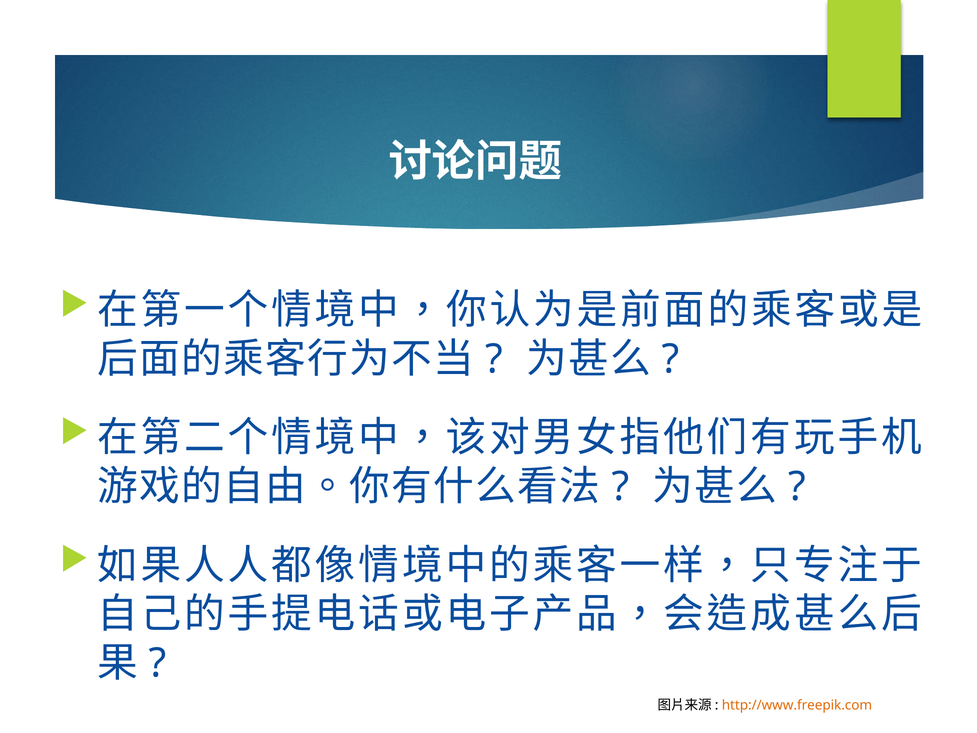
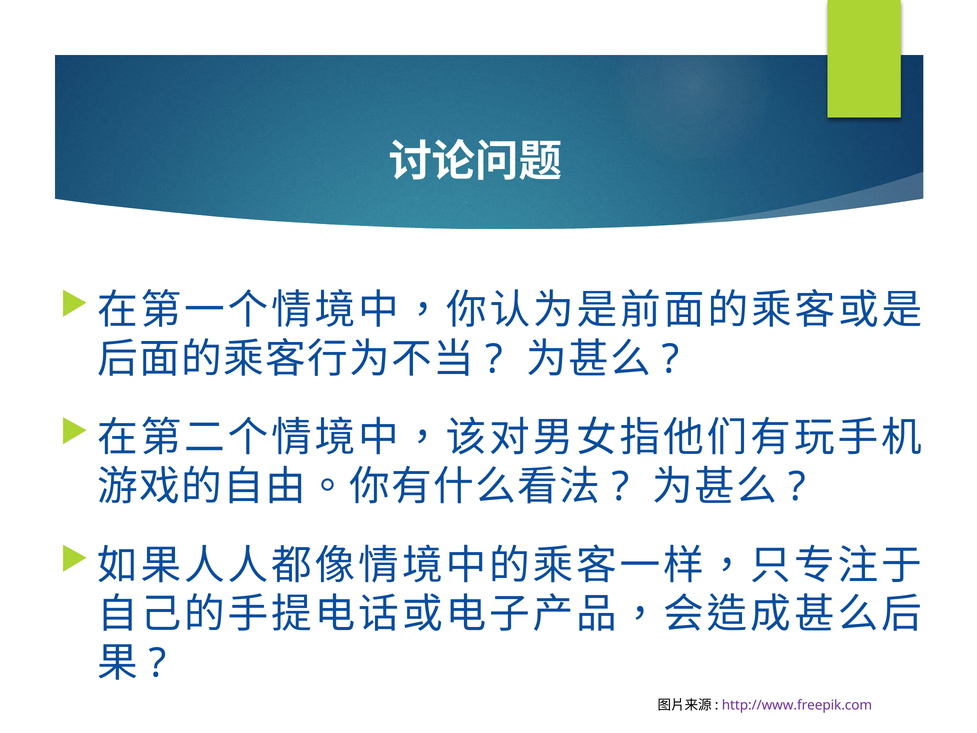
http://www.freepik.com colour: orange -> purple
